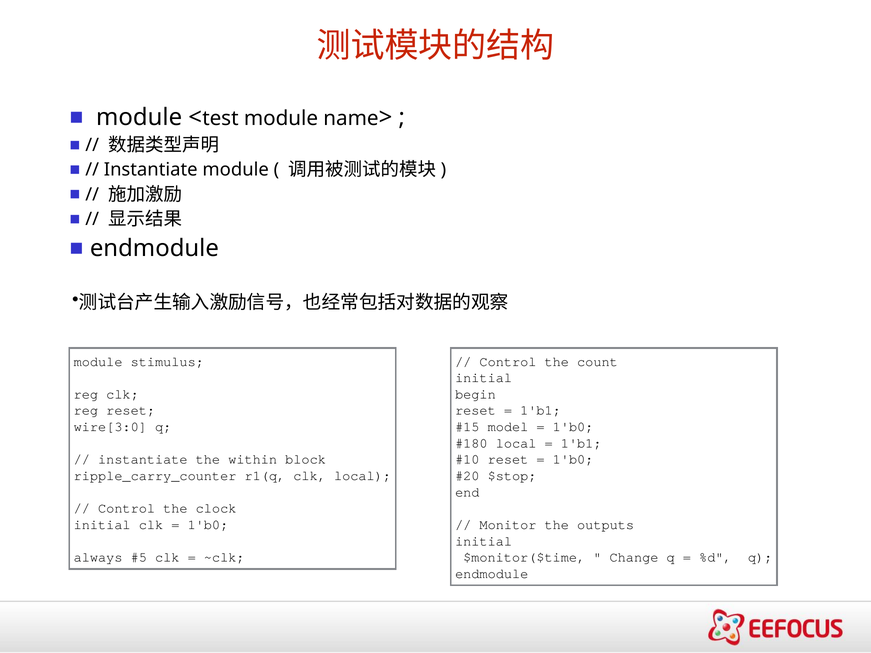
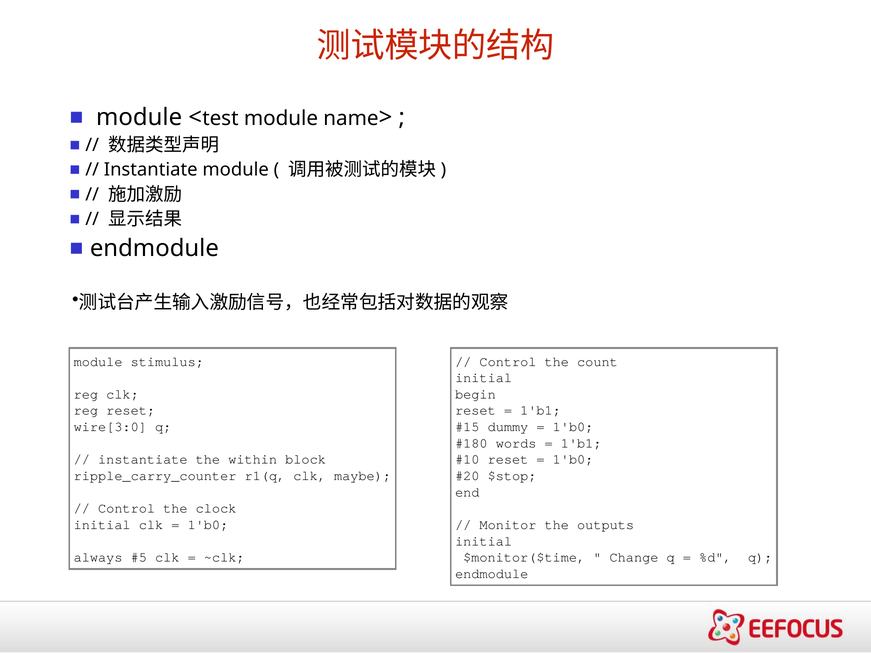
model: model -> dummy
local at (516, 443): local -> words
clk local: local -> maybe
